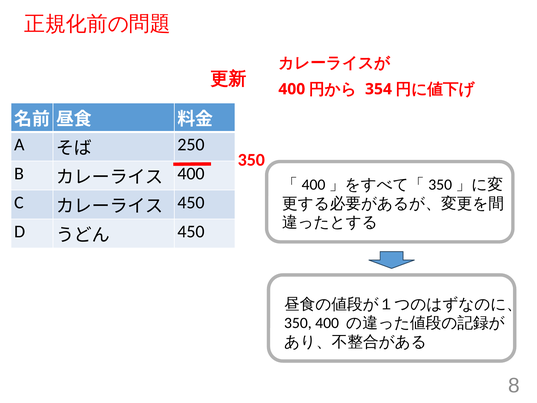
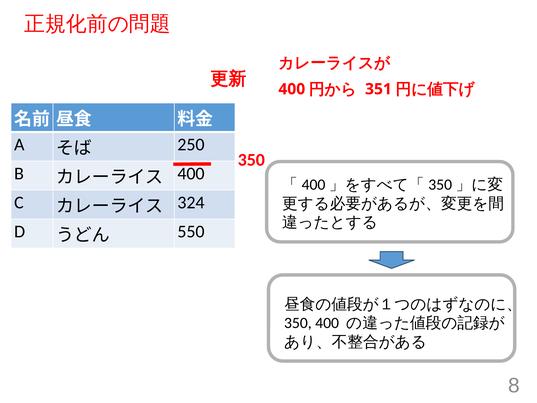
354: 354 -> 351
450 at (191, 202): 450 -> 324
450 at (191, 231): 450 -> 550
